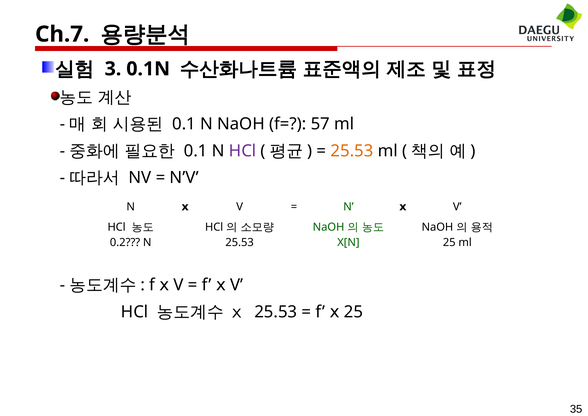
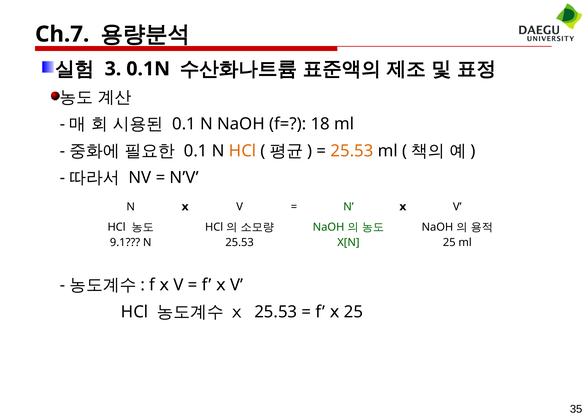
57: 57 -> 18
HCl at (243, 151) colour: purple -> orange
0.2: 0.2 -> 9.1
